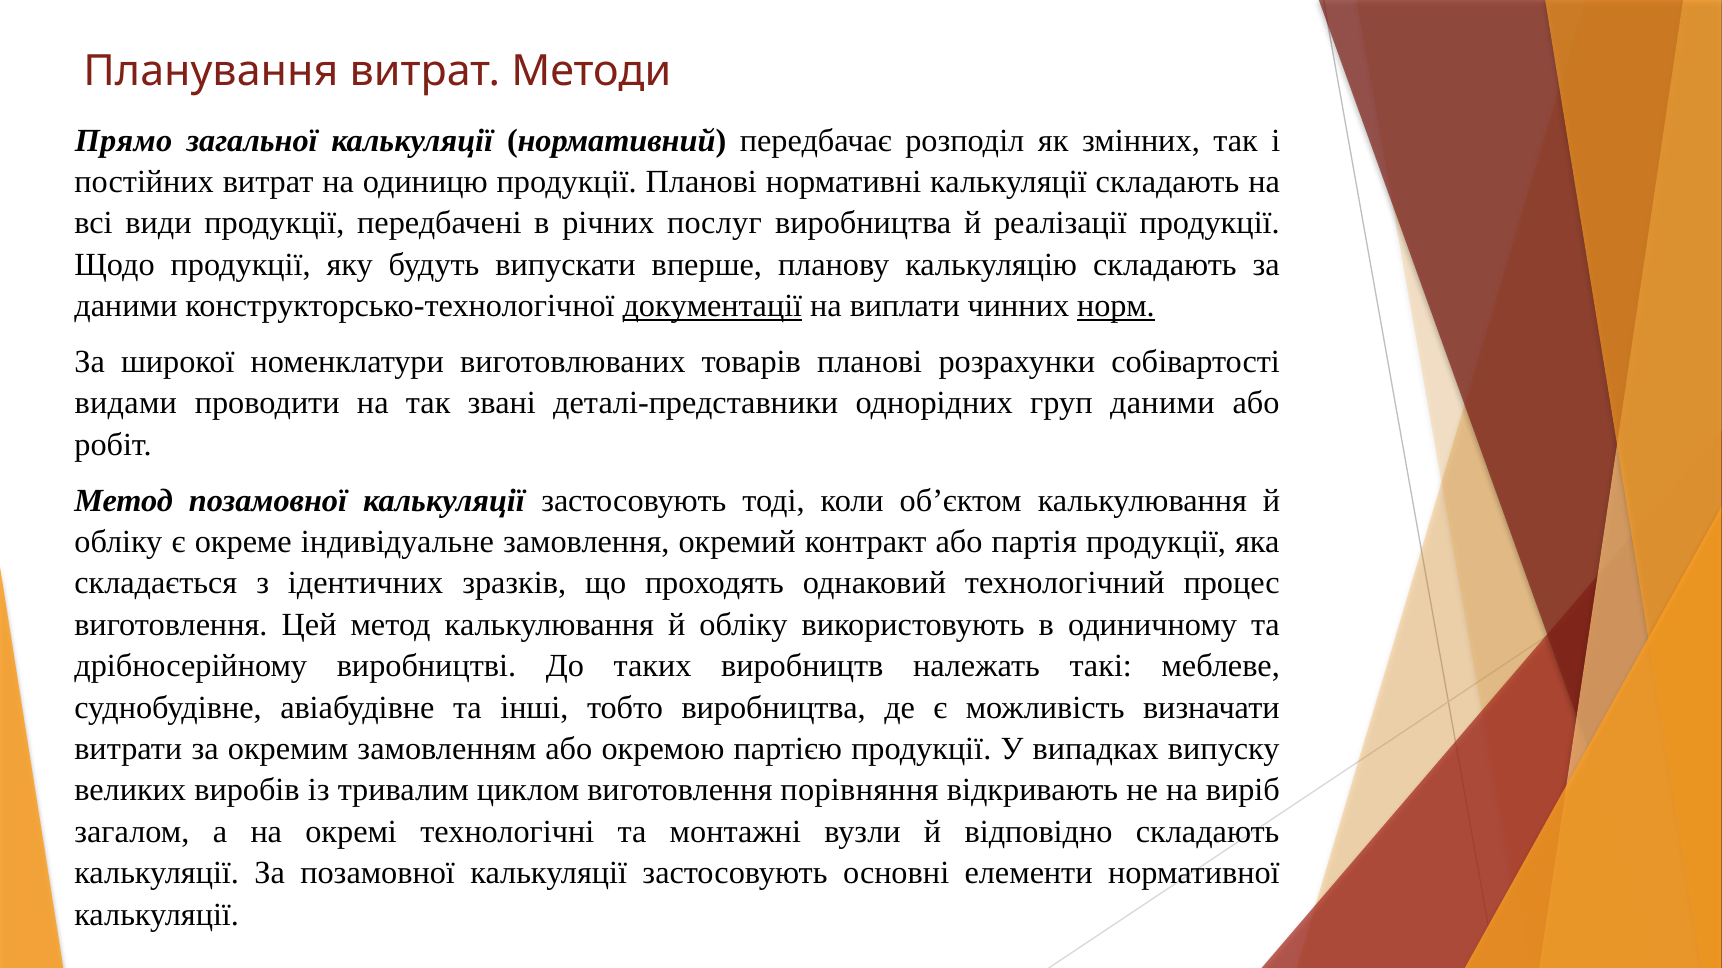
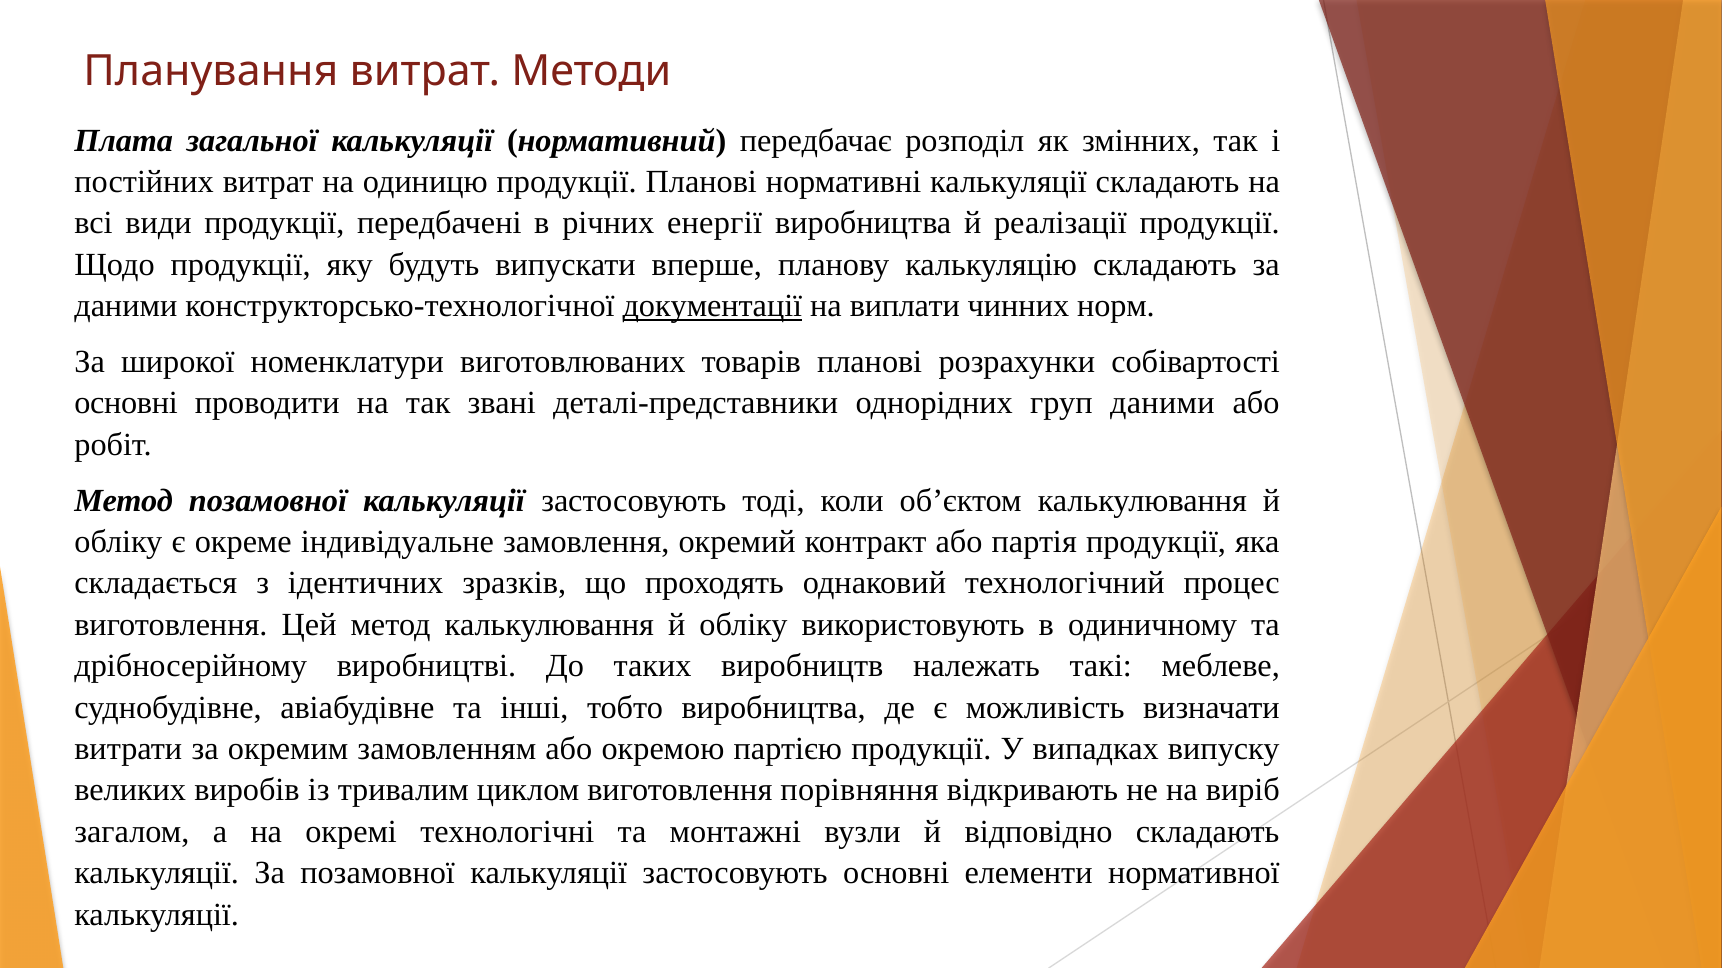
Прямо: Прямо -> Плата
послуг: послуг -> енергії
норм underline: present -> none
видами at (126, 403): видами -> основні
